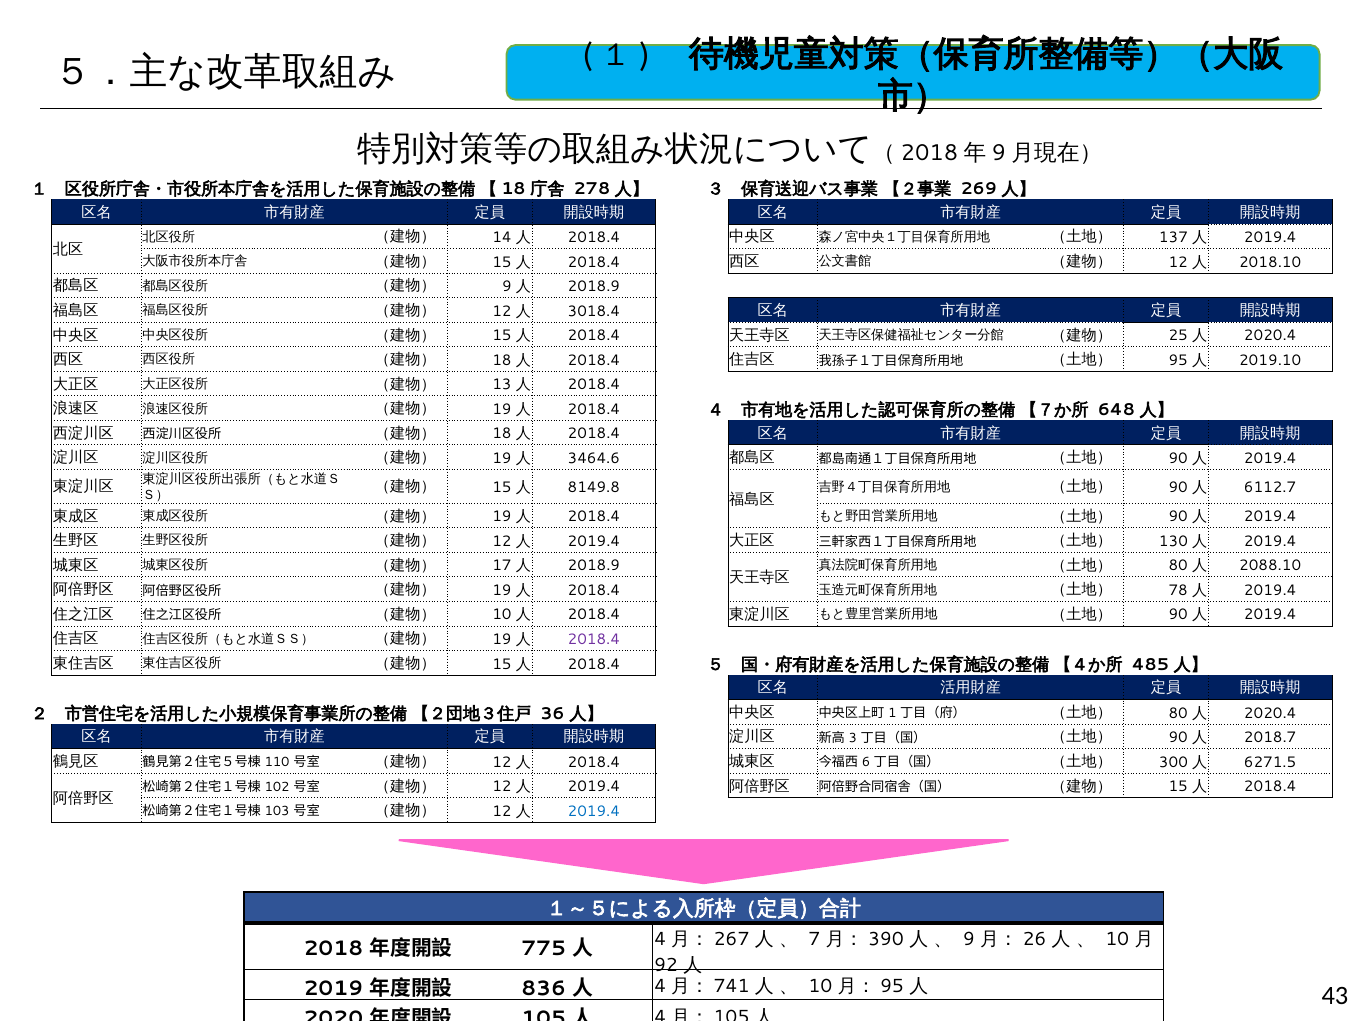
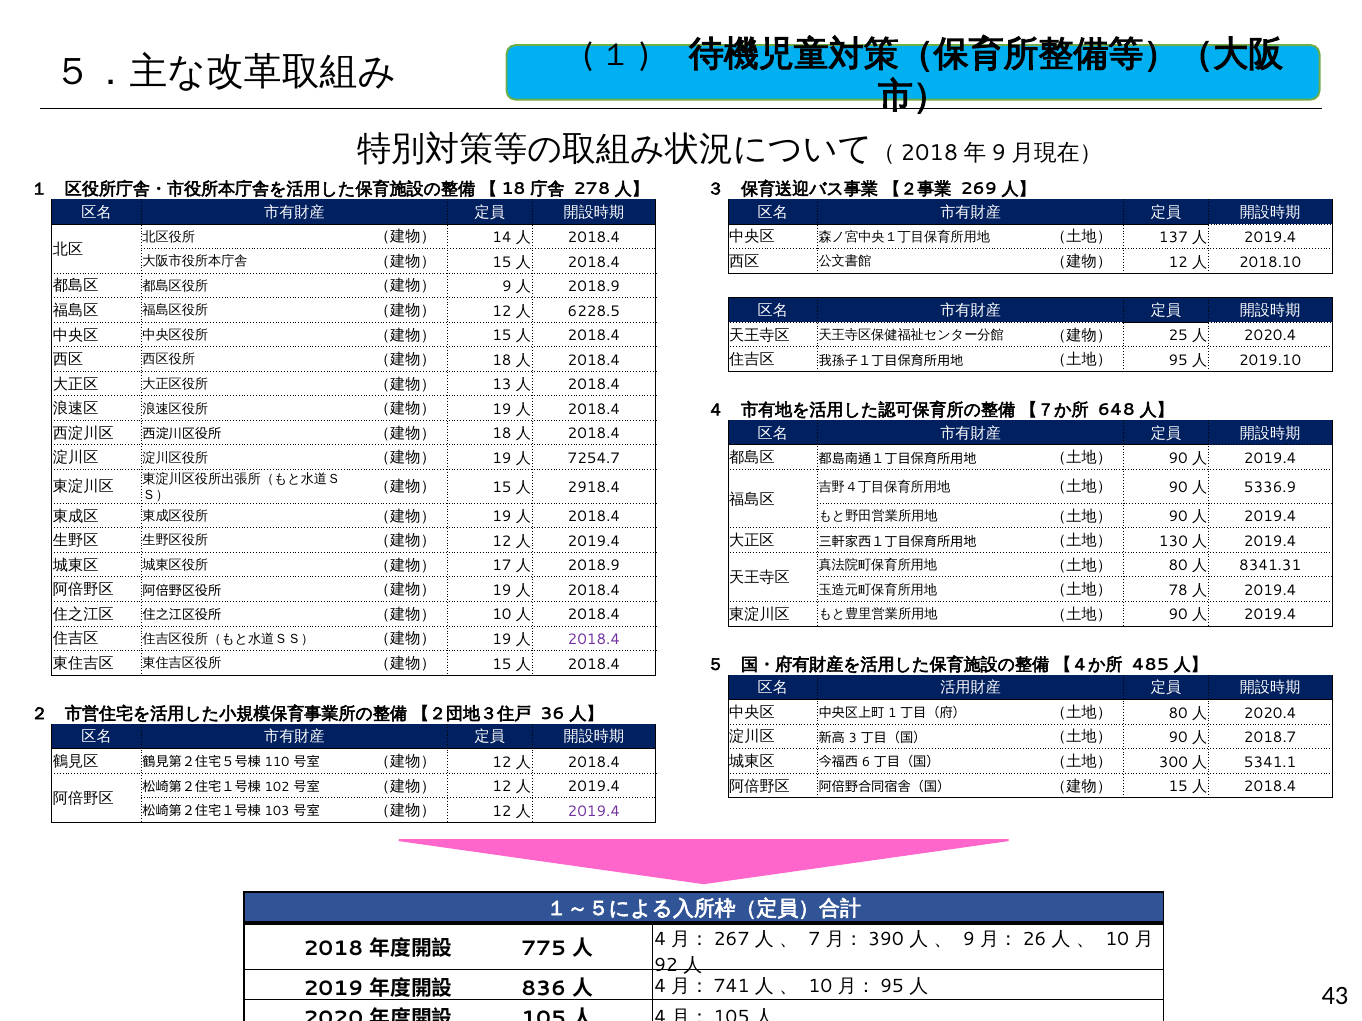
3018.4: 3018.4 -> 6228.5
3464.6: 3464.6 -> 7254.7
8149.8: 8149.8 -> 2918.4
6112.7: 6112.7 -> 5336.9
2088.10: 2088.10 -> 8341.31
6271.5: 6271.5 -> 5341.1
2019.4 at (594, 812) colour: blue -> purple
